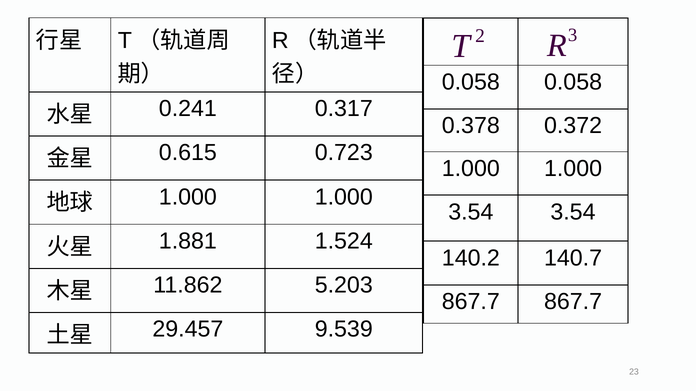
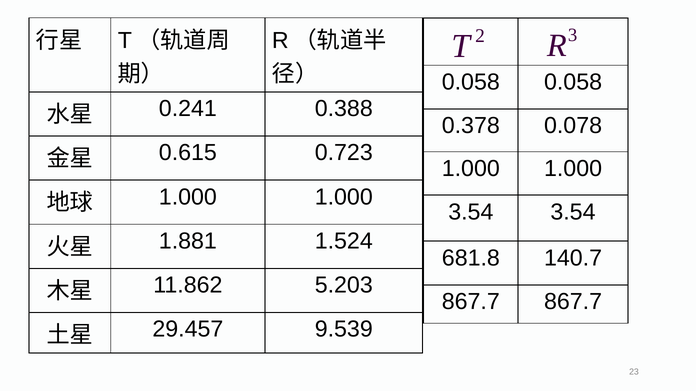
0.317: 0.317 -> 0.388
0.372: 0.372 -> 0.078
140.2: 140.2 -> 681.8
